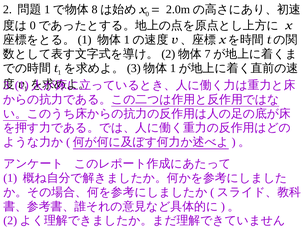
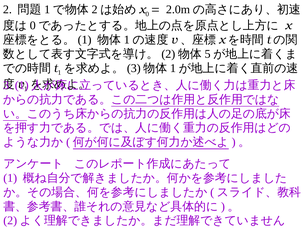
8 at (95, 9): 8 -> 2
7: 7 -> 5
